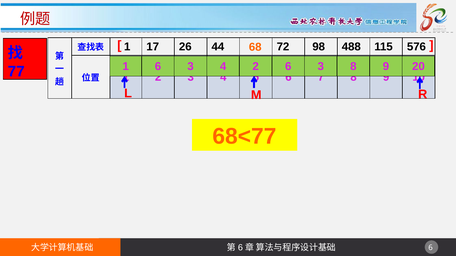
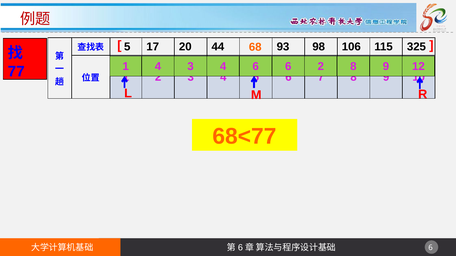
1 at (127, 47): 1 -> 5
26: 26 -> 20
72: 72 -> 93
488: 488 -> 106
576: 576 -> 325
1 6: 6 -> 4
4 2: 2 -> 6
3 at (321, 66): 3 -> 2
20: 20 -> 12
